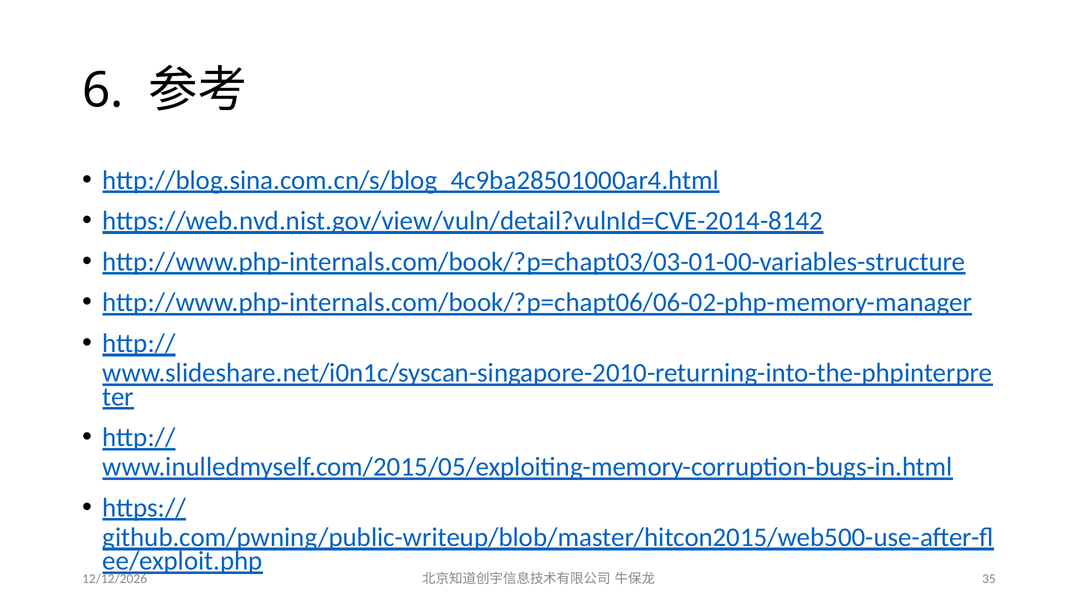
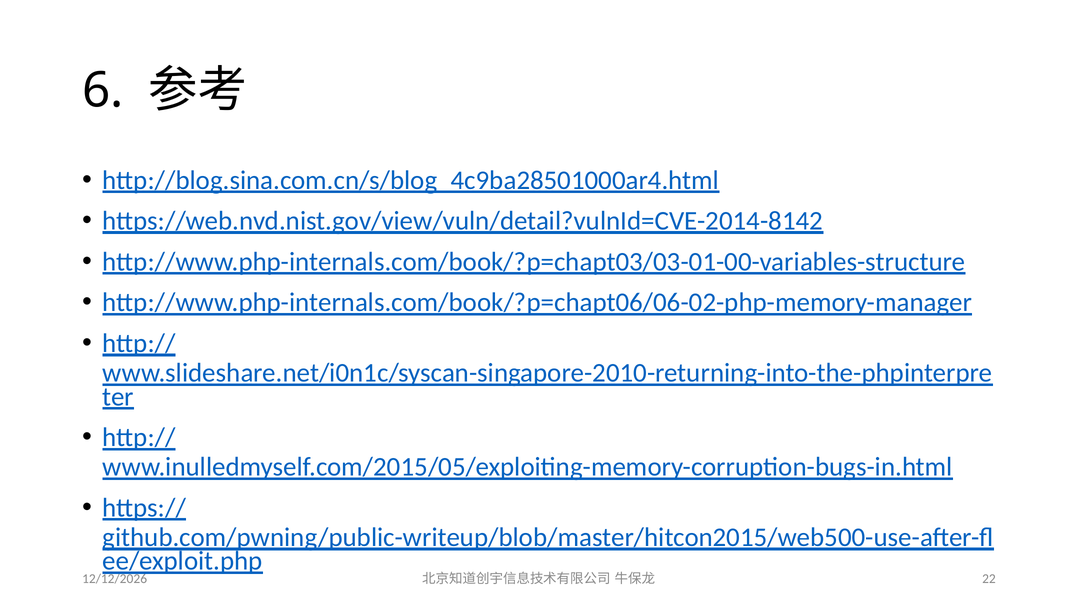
35: 35 -> 22
